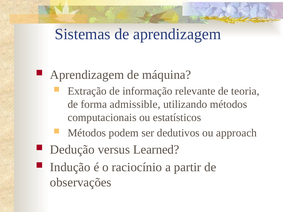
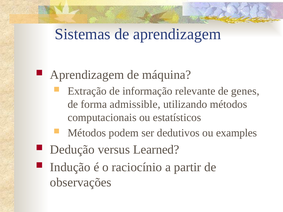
teoria: teoria -> genes
approach: approach -> examples
